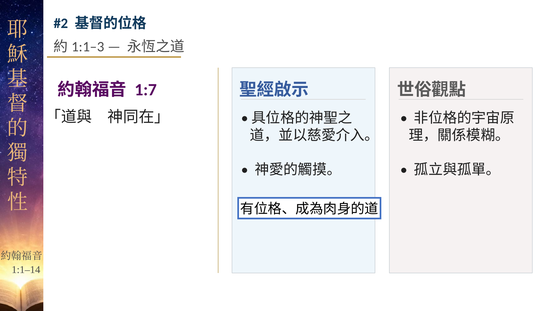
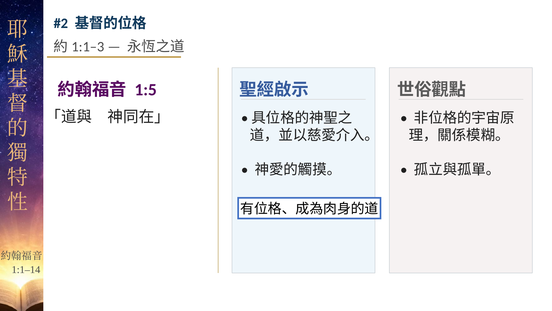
1:7: 1:7 -> 1:5
